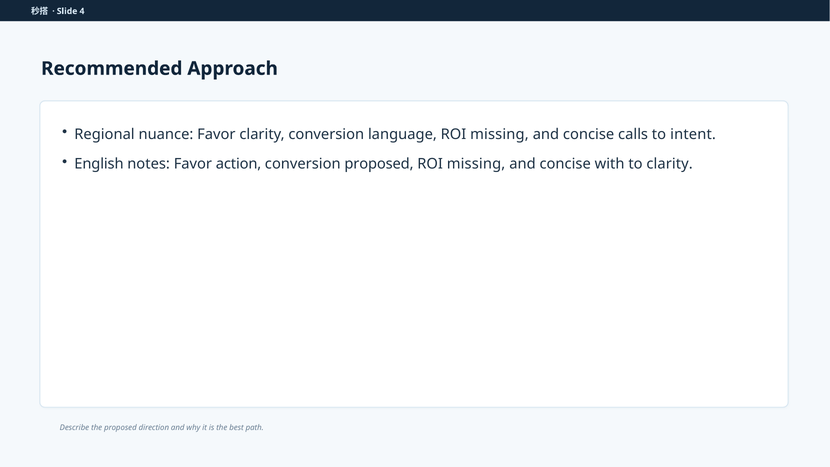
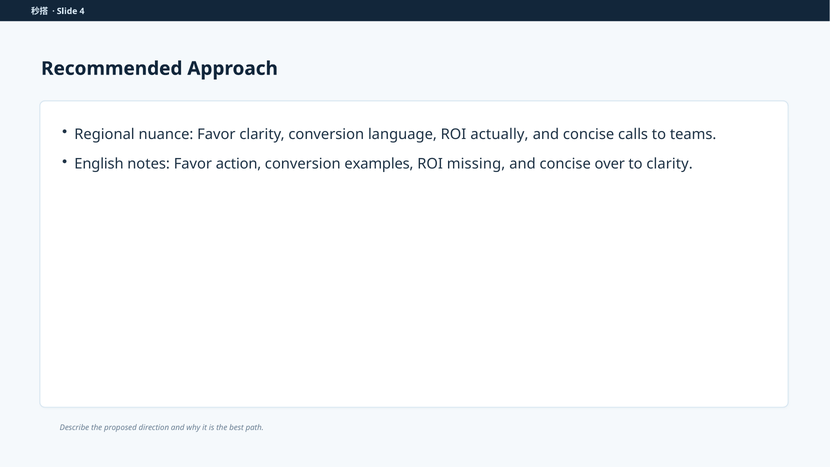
language ROI missing: missing -> actually
intent: intent -> teams
conversion proposed: proposed -> examples
with: with -> over
